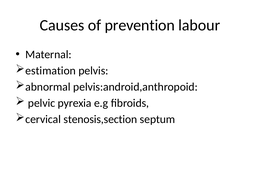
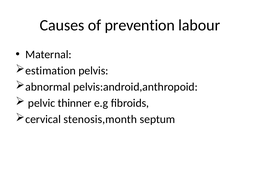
pyrexia: pyrexia -> thinner
stenosis,section: stenosis,section -> stenosis,month
